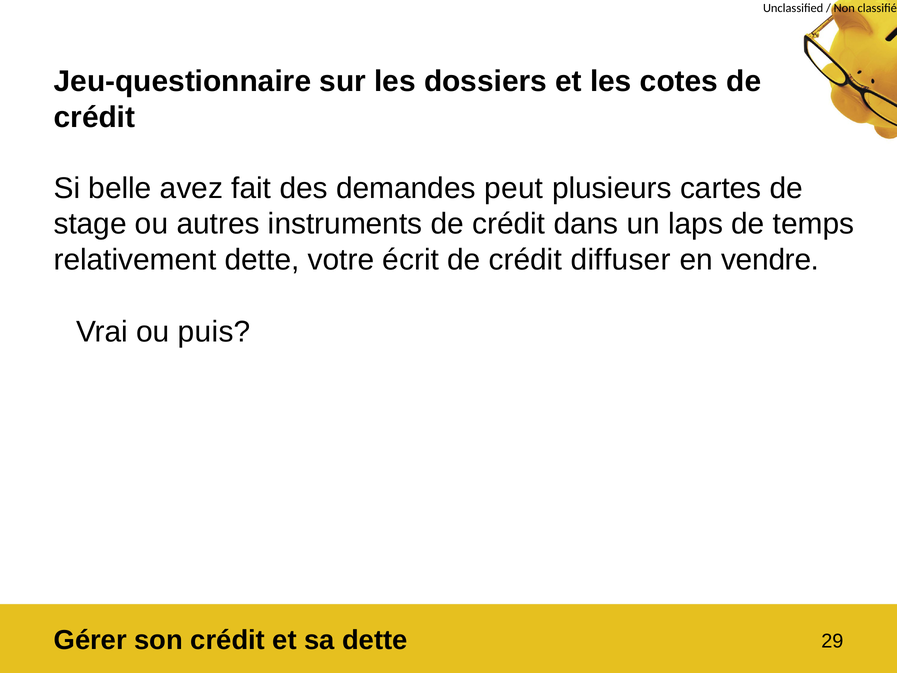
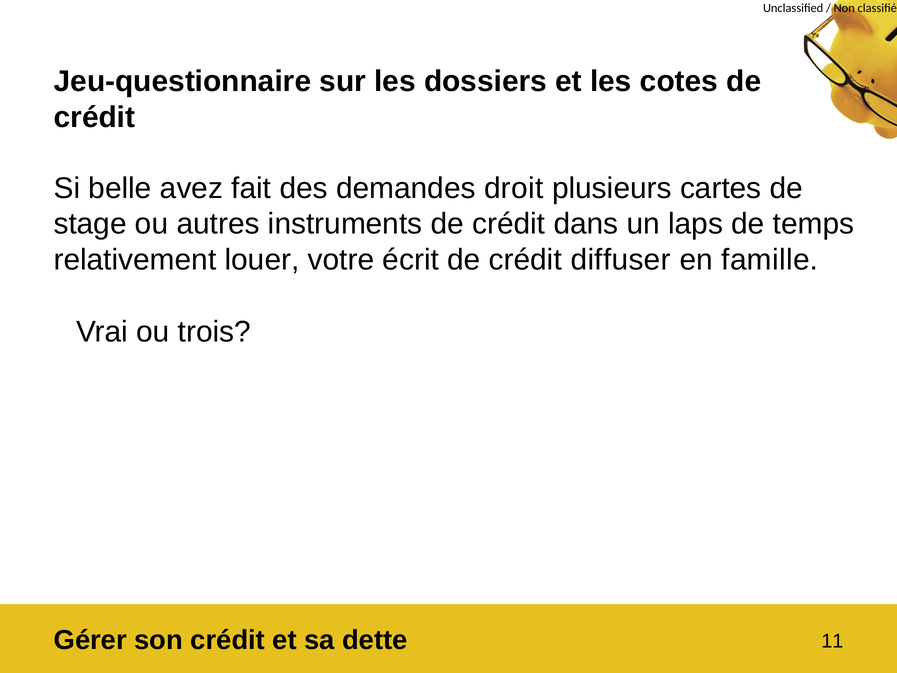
peut: peut -> droit
relativement dette: dette -> louer
vendre: vendre -> famille
puis: puis -> trois
29: 29 -> 11
